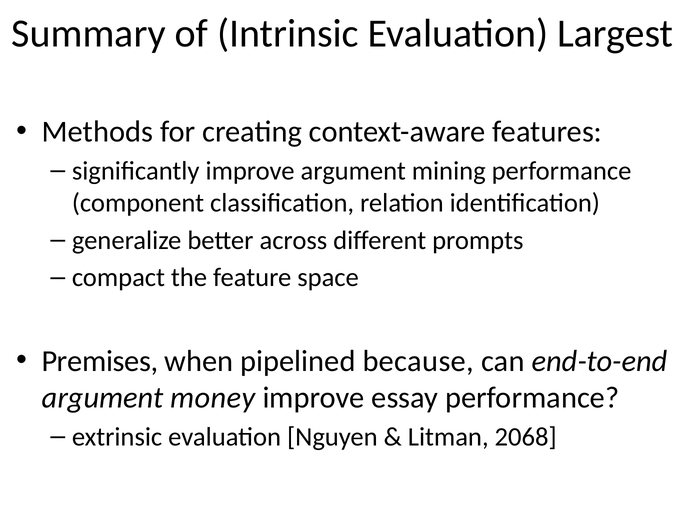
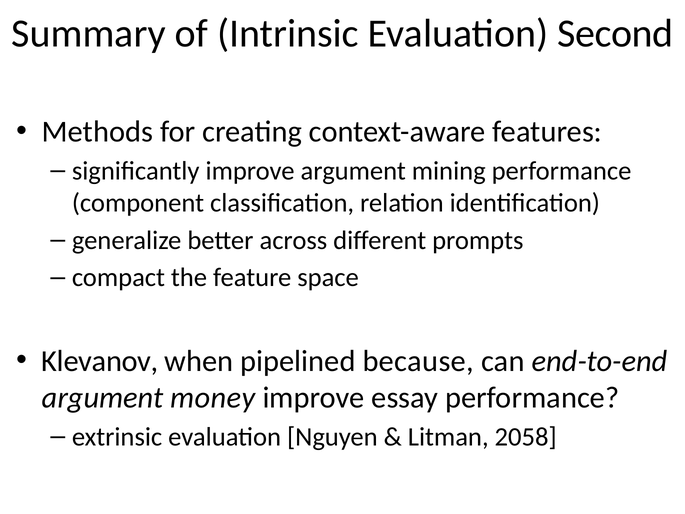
Largest: Largest -> Second
Premises: Premises -> Klevanov
2068: 2068 -> 2058
